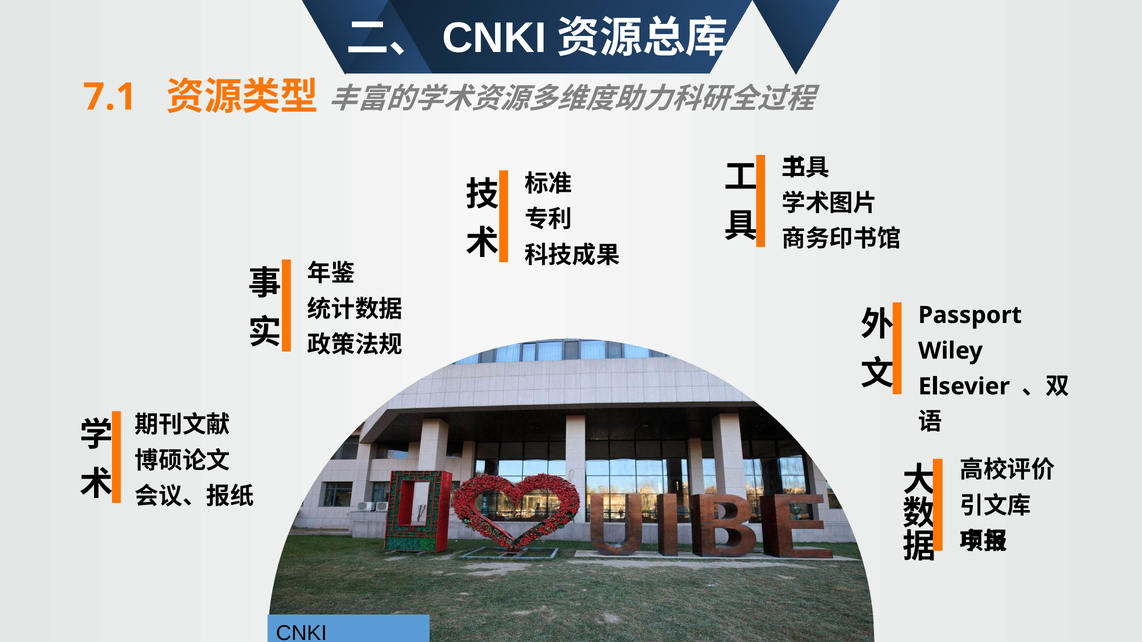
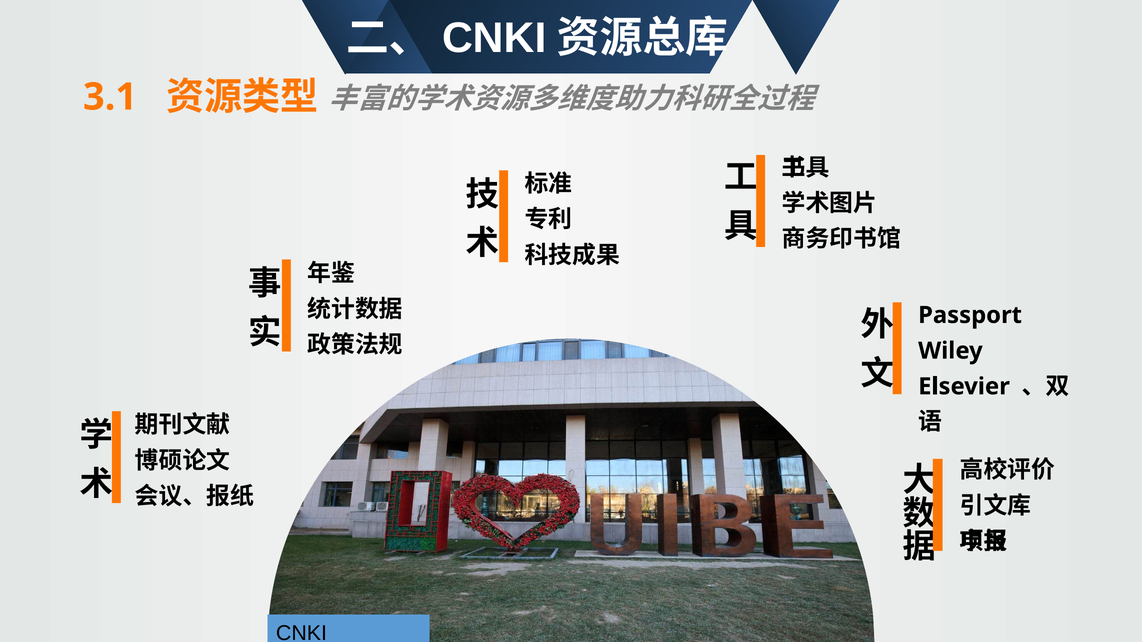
7.1: 7.1 -> 3.1
